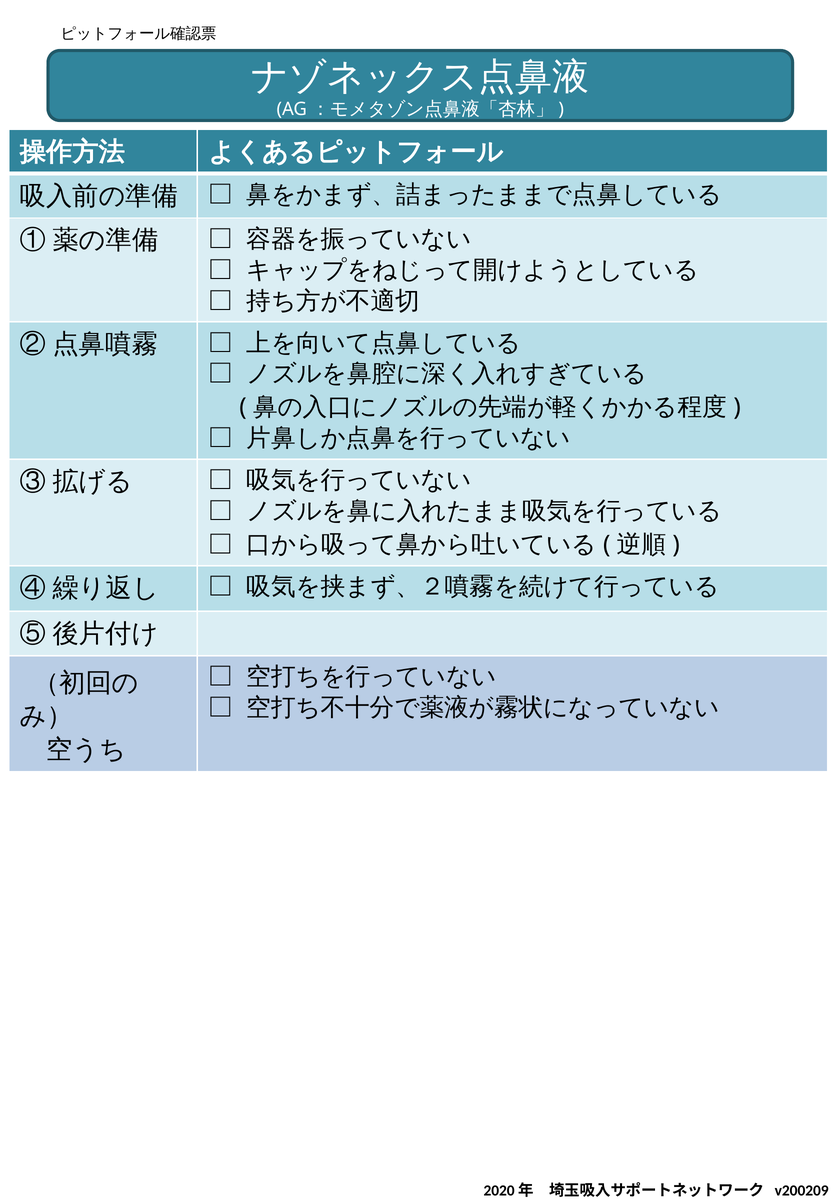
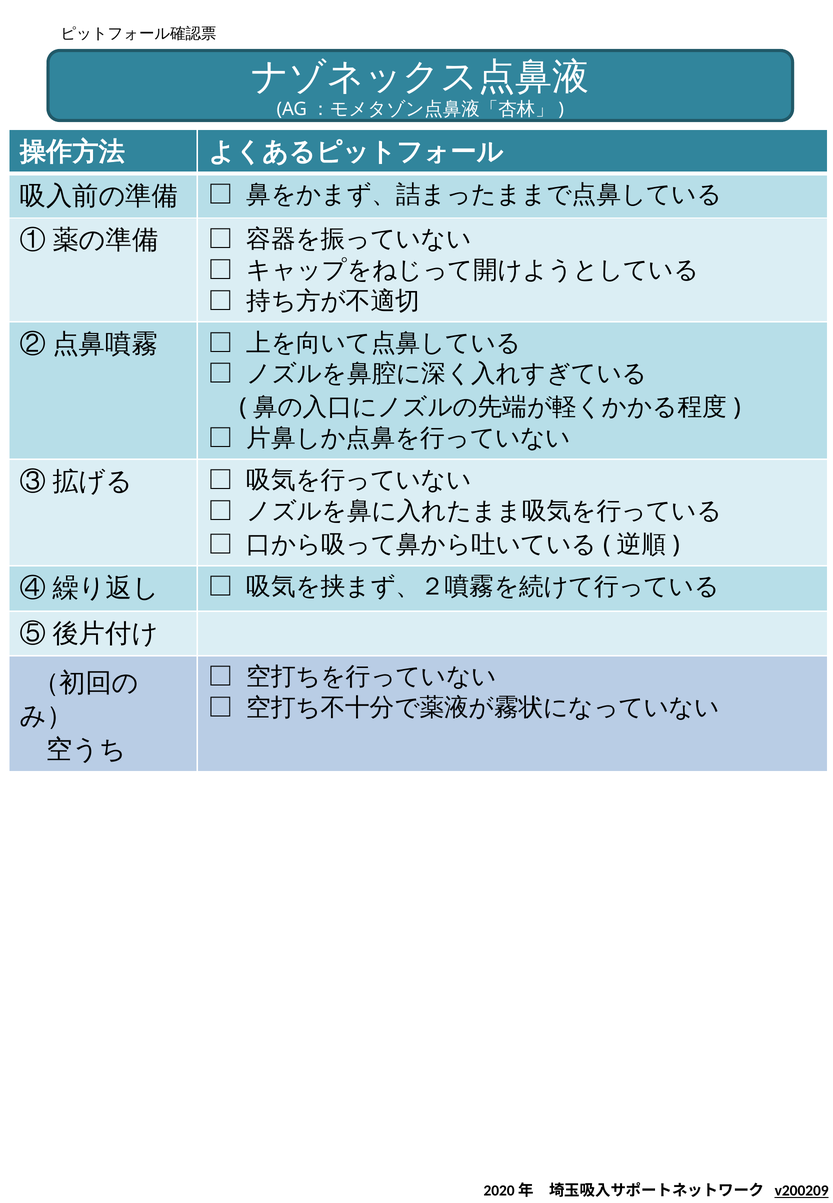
v200209 underline: none -> present
